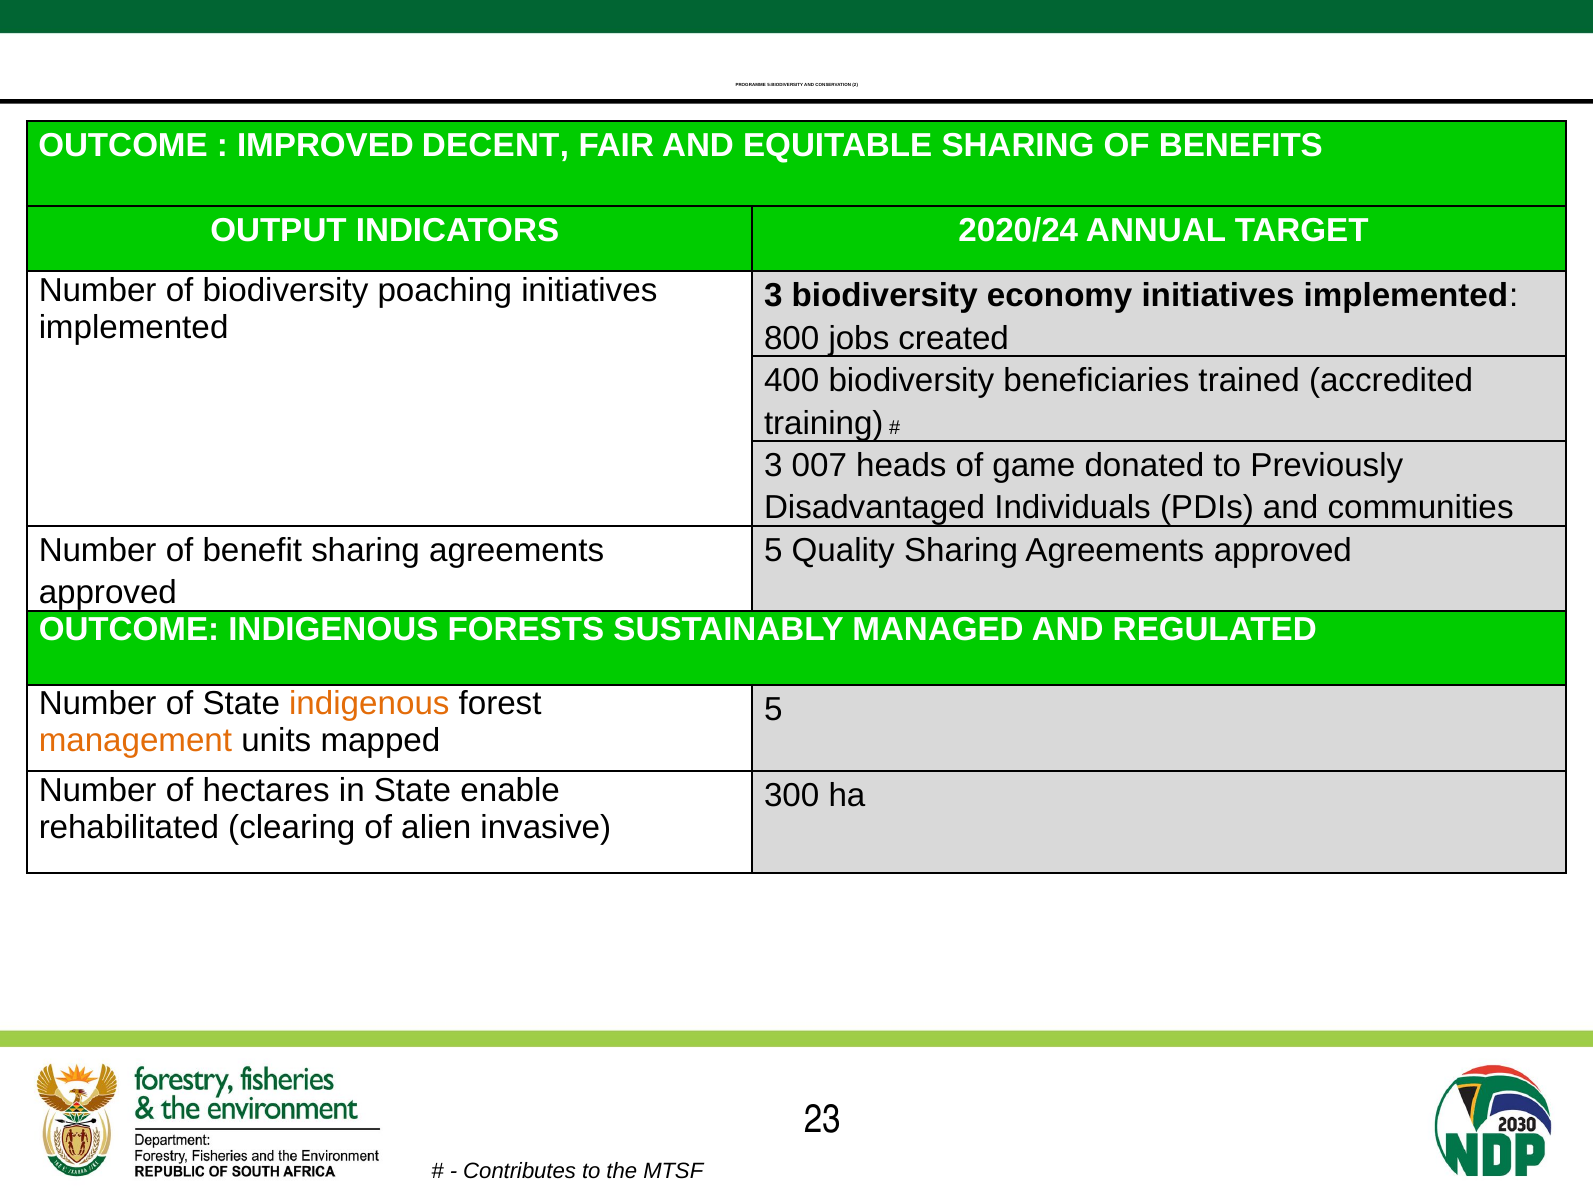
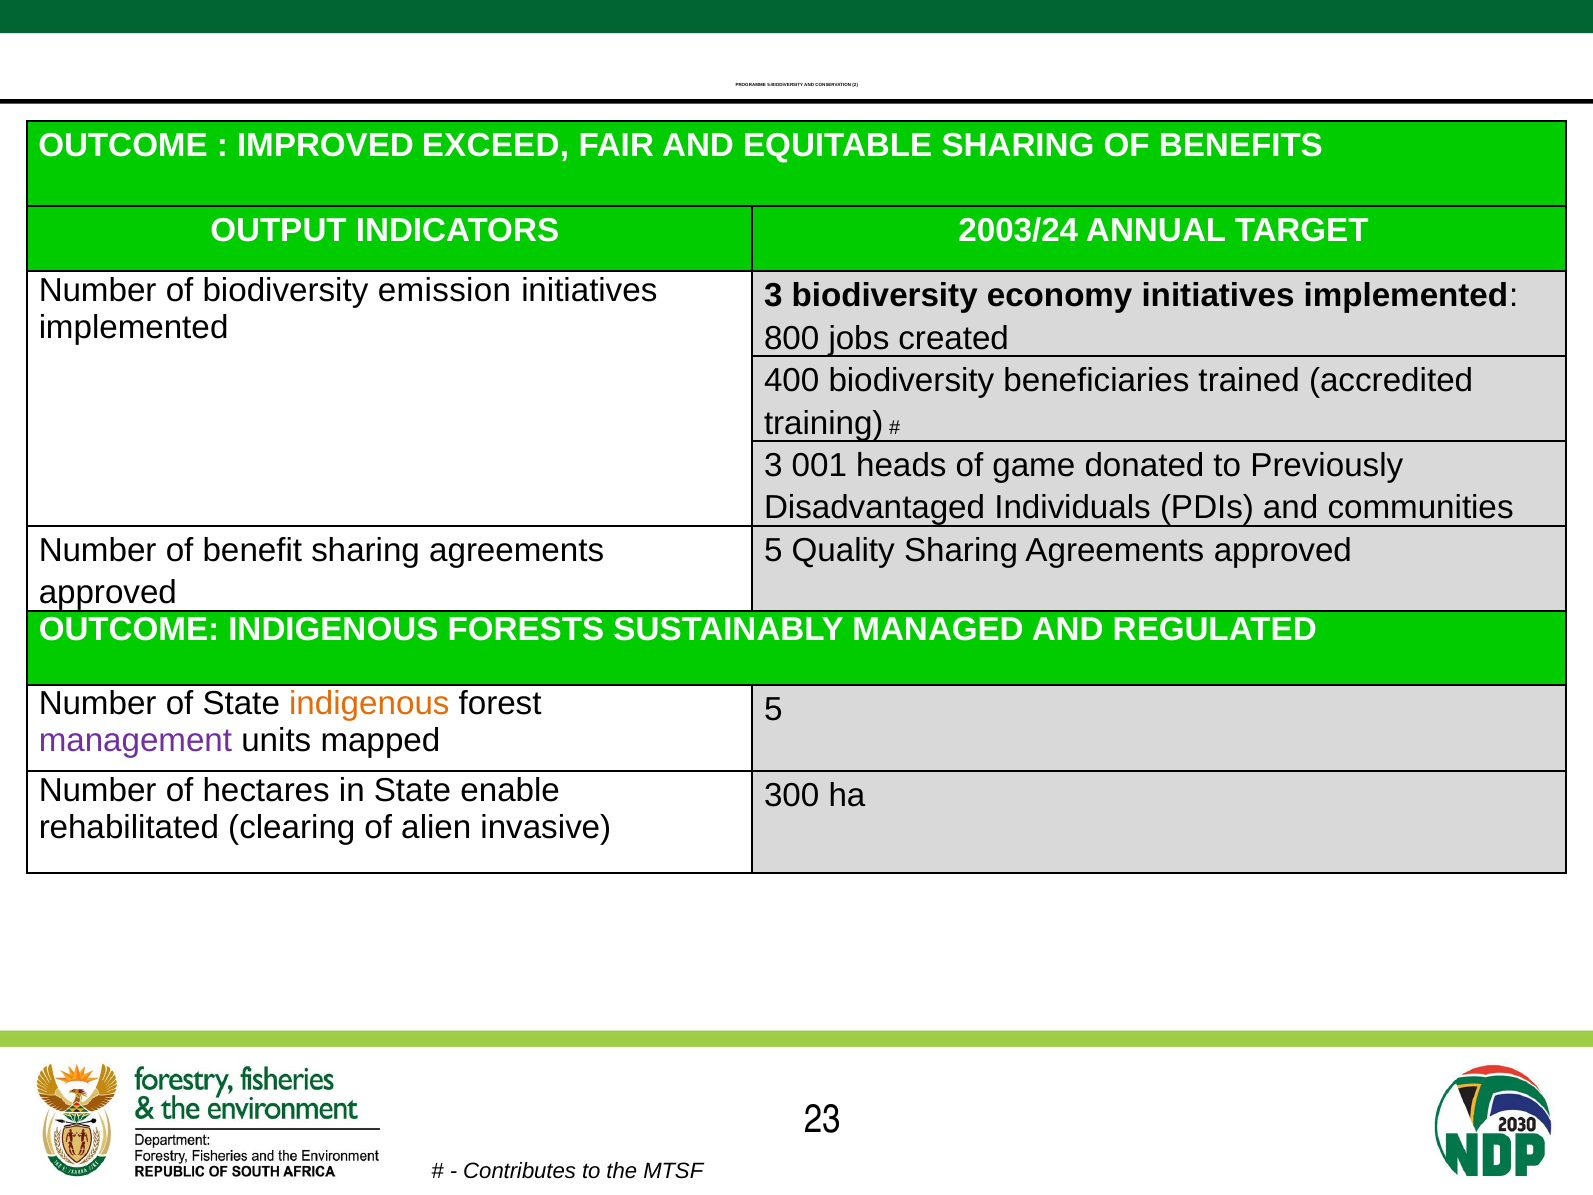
DECENT: DECENT -> EXCEED
2020/24: 2020/24 -> 2003/24
poaching: poaching -> emission
007: 007 -> 001
management colour: orange -> purple
